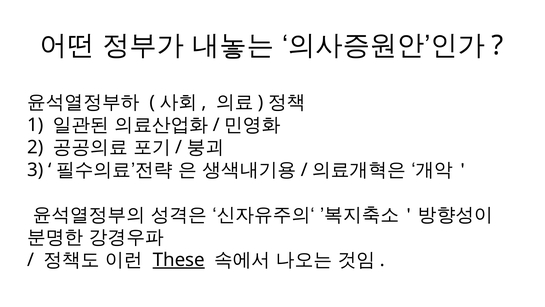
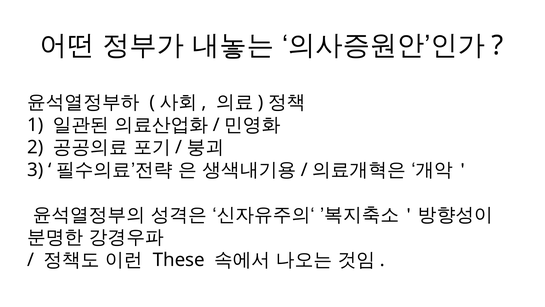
These underline: present -> none
